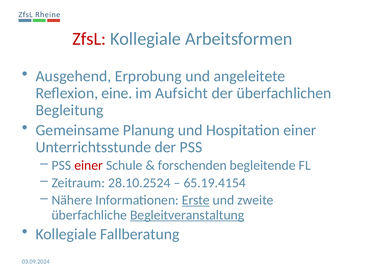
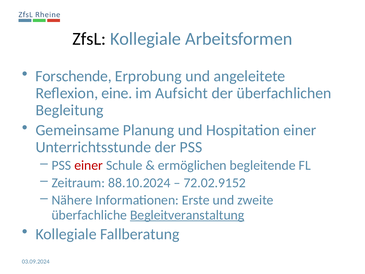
ZfsL colour: red -> black
Ausgehend: Ausgehend -> Forschende
forschenden: forschenden -> ermöglichen
28.10.2524: 28.10.2524 -> 88.10.2024
65.19.4154: 65.19.4154 -> 72.02.9152
Erste underline: present -> none
